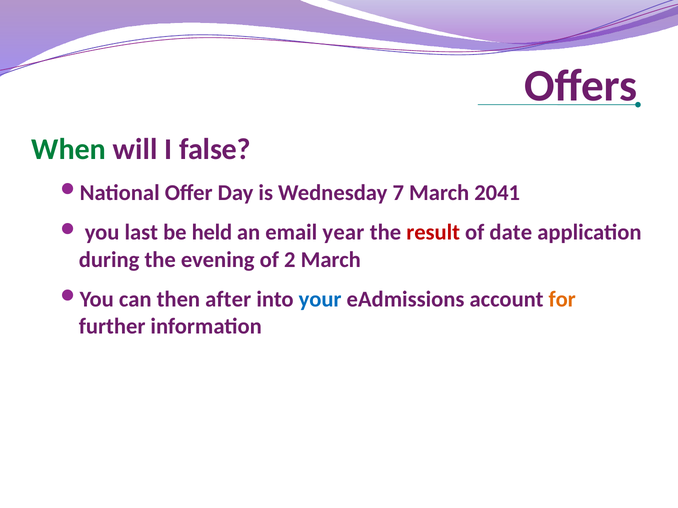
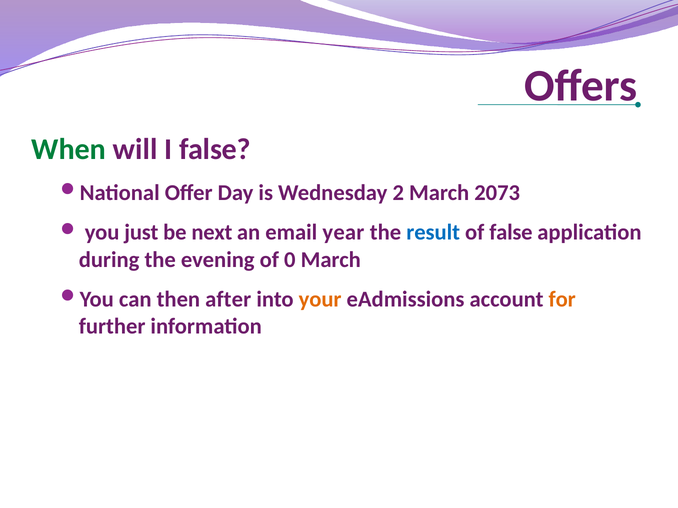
7: 7 -> 2
2041: 2041 -> 2073
last: last -> just
held: held -> next
result colour: red -> blue
of date: date -> false
2: 2 -> 0
your colour: blue -> orange
